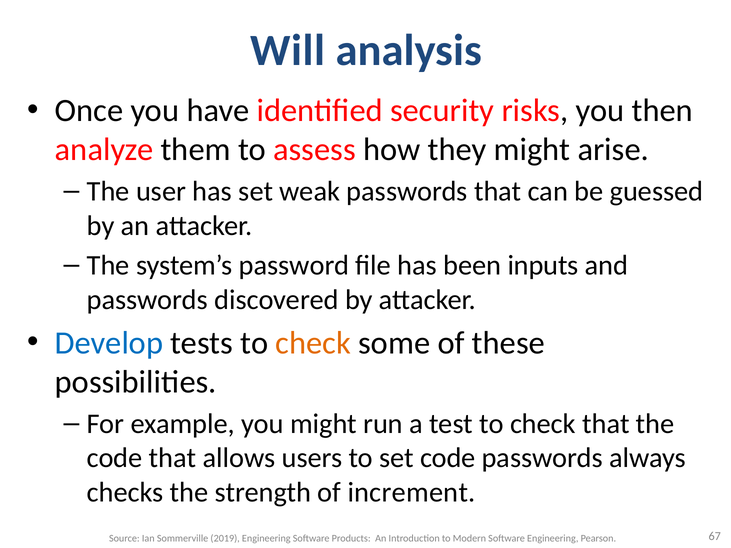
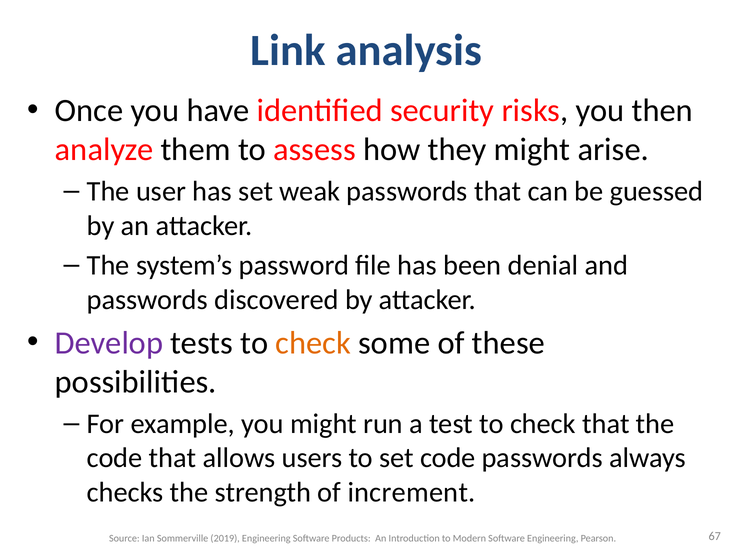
Will: Will -> Link
inputs: inputs -> denial
Develop colour: blue -> purple
